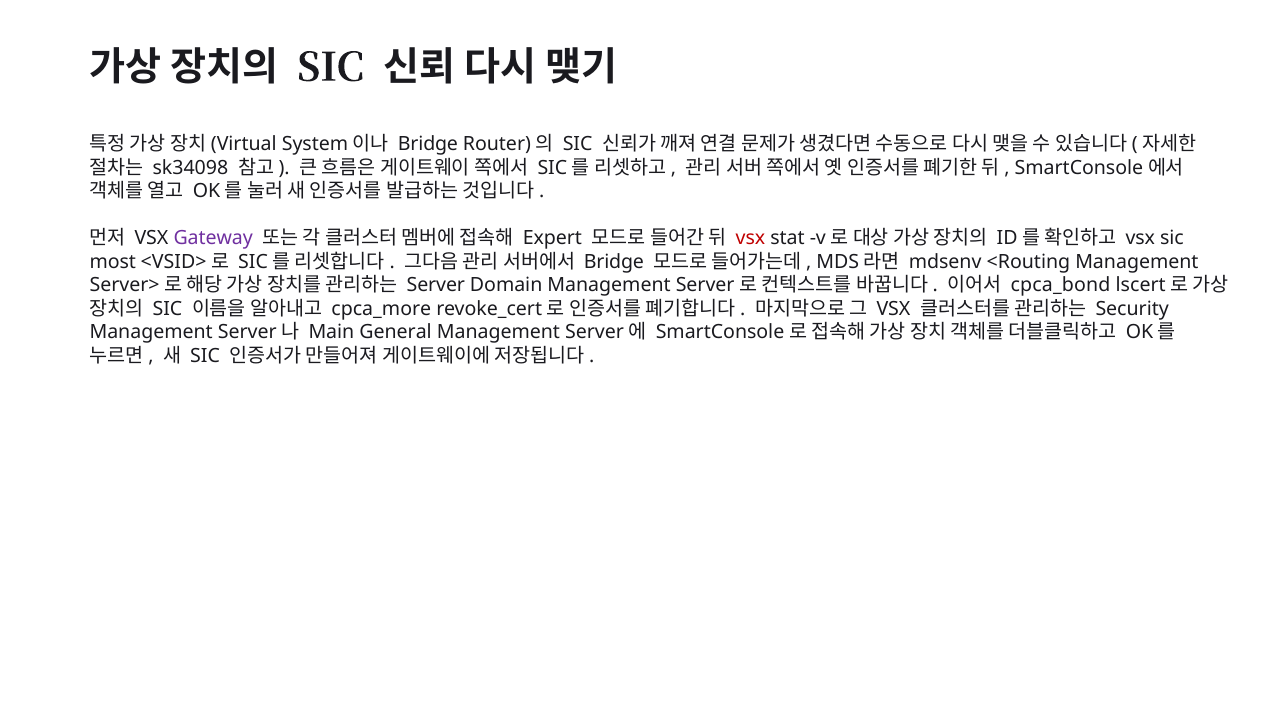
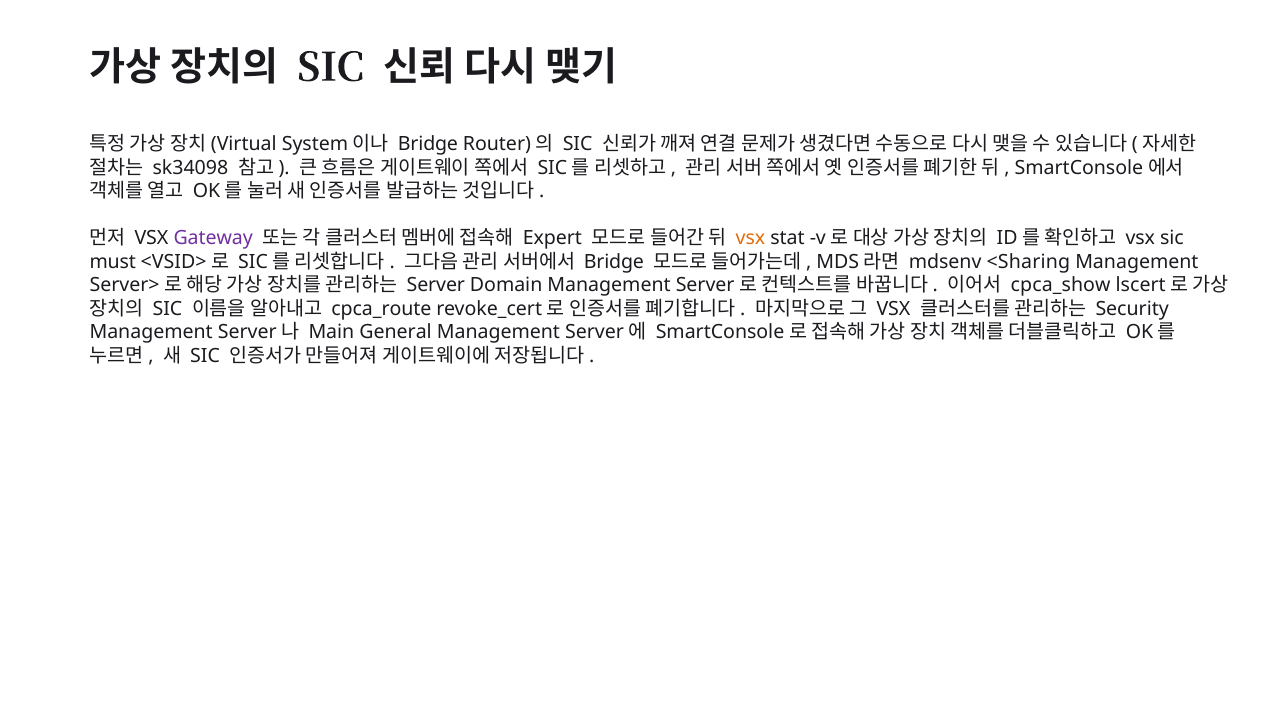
vsx at (750, 238) colour: red -> orange
most: most -> must
<Routing: <Routing -> <Sharing
cpca_bond: cpca_bond -> cpca_show
cpca_more: cpca_more -> cpca_route
